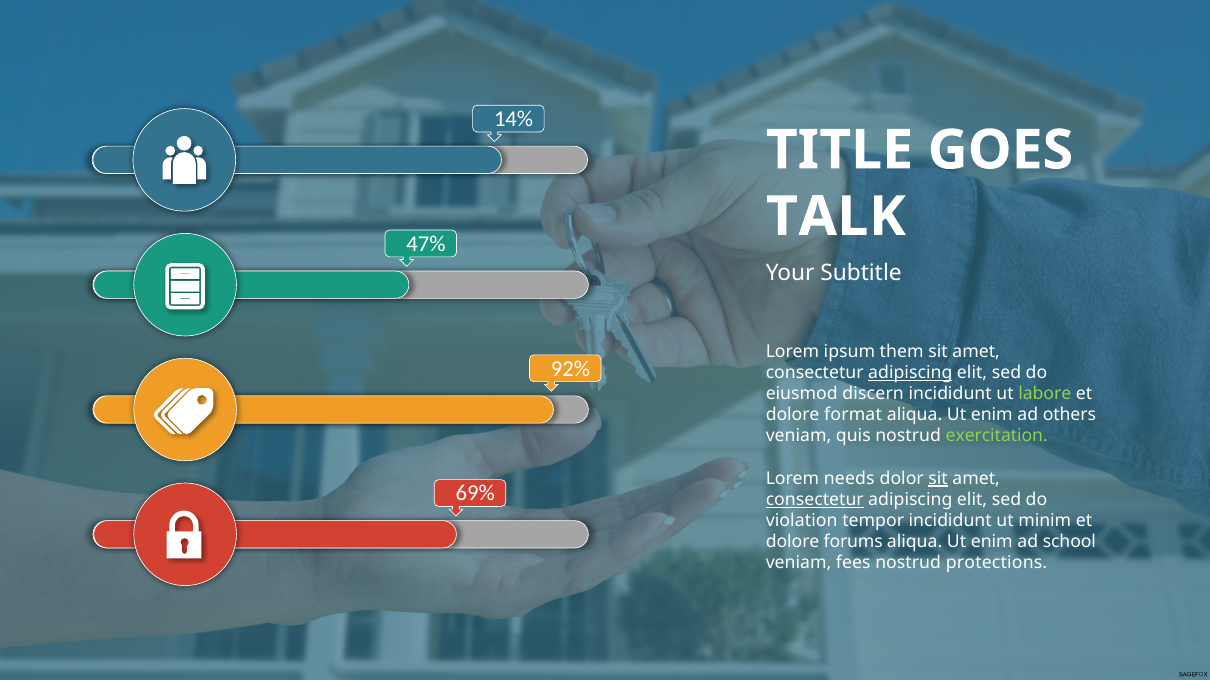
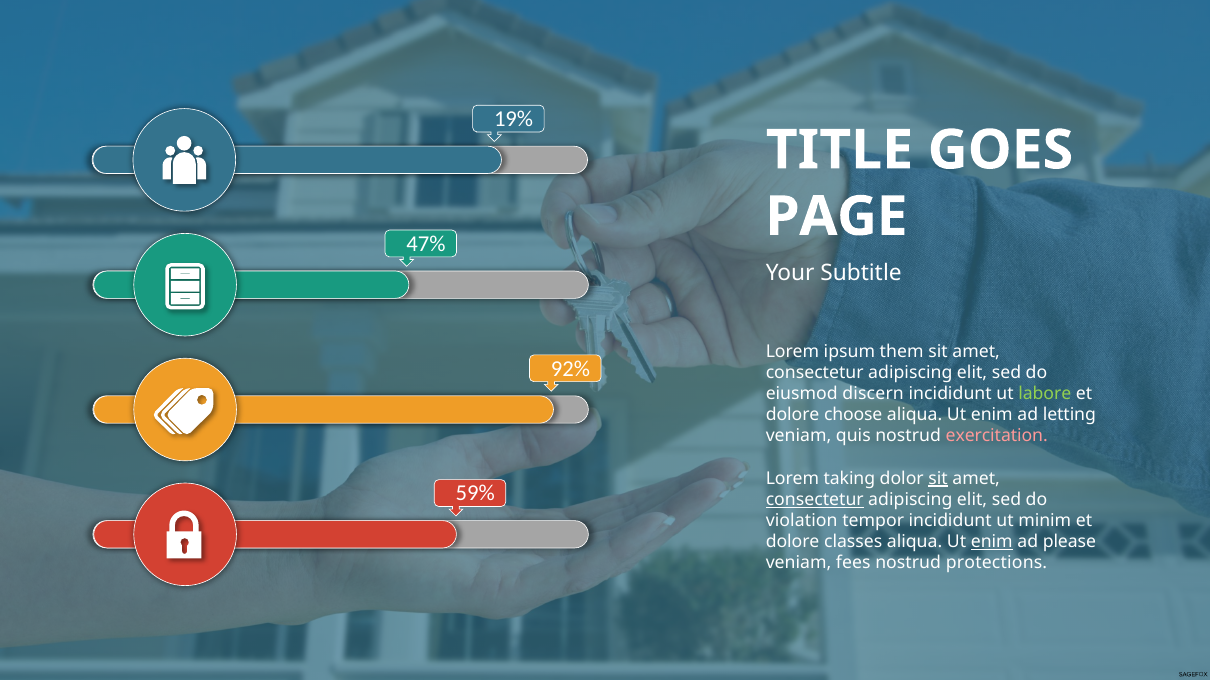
14%: 14% -> 19%
TALK: TALK -> PAGE
adipiscing at (910, 373) underline: present -> none
format: format -> choose
others: others -> letting
exercitation colour: light green -> pink
needs: needs -> taking
69%: 69% -> 59%
forums: forums -> classes
enim at (992, 542) underline: none -> present
school: school -> please
